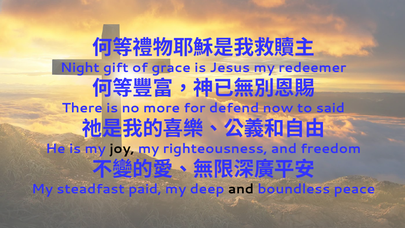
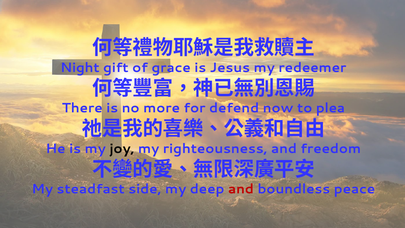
said: said -> plea
paid: paid -> side
and at (241, 189) colour: black -> red
